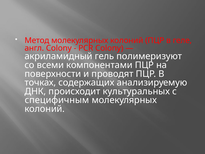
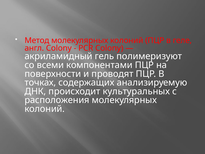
специфичным: специфичным -> расположения
